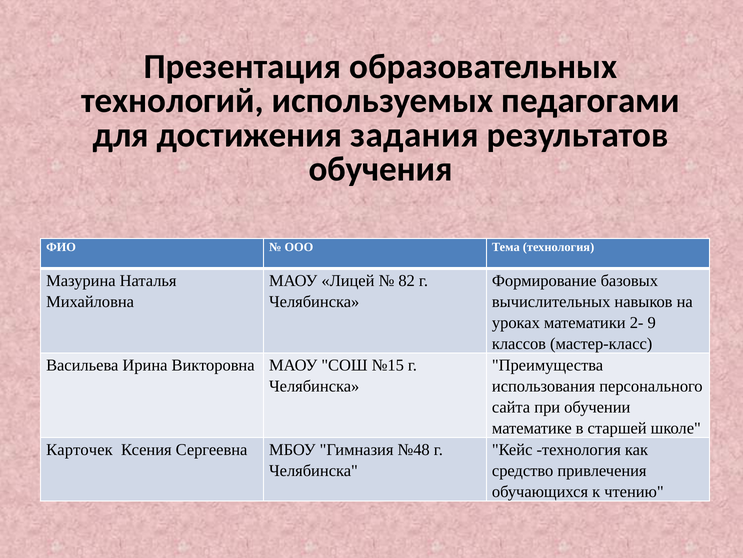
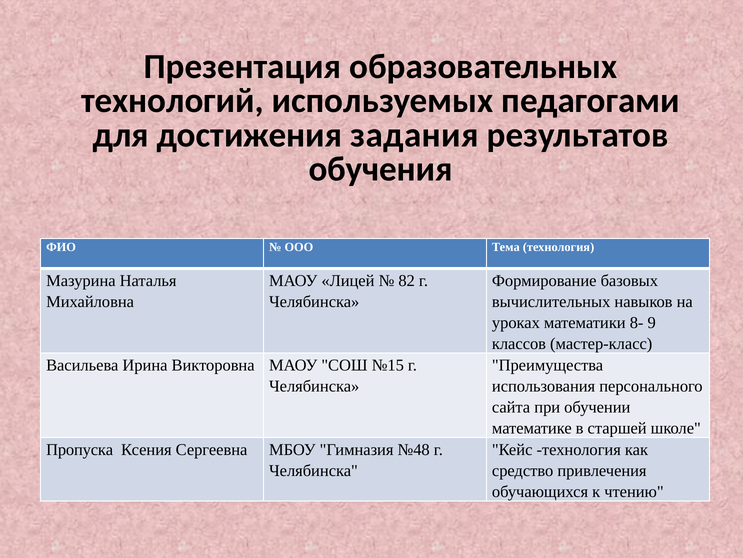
2-: 2- -> 8-
Карточек: Карточек -> Пропуска
